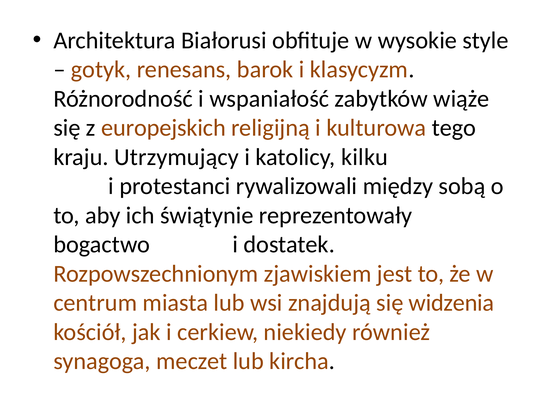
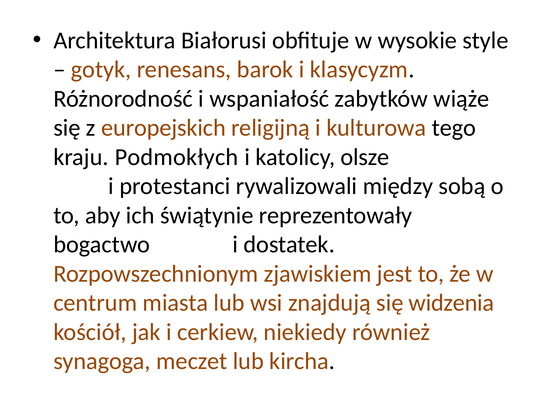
Utrzymujący: Utrzymujący -> Podmokłych
kilku: kilku -> olsze
